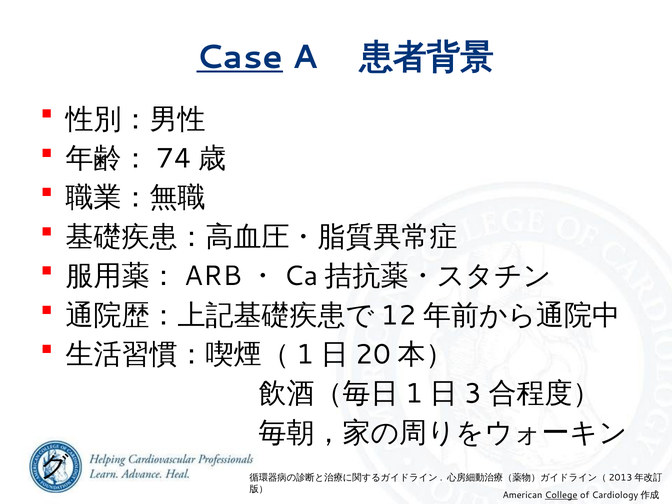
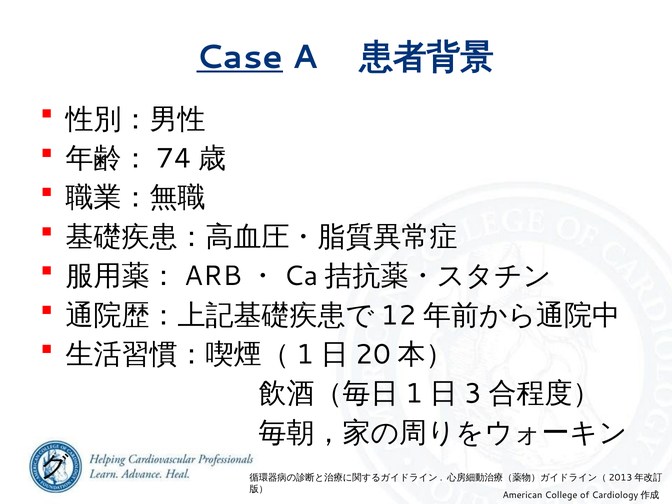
College underline: present -> none
